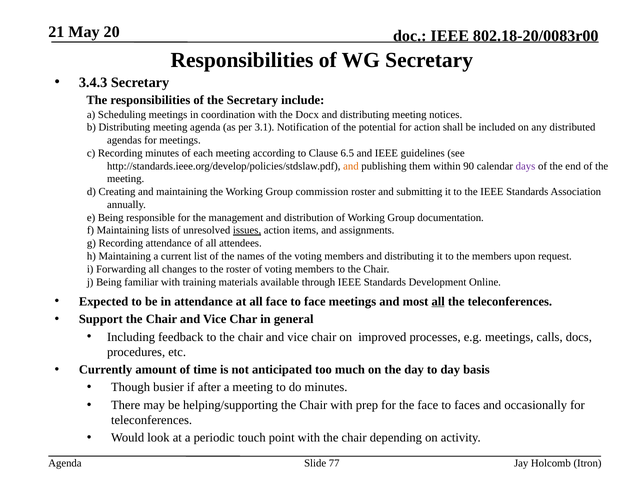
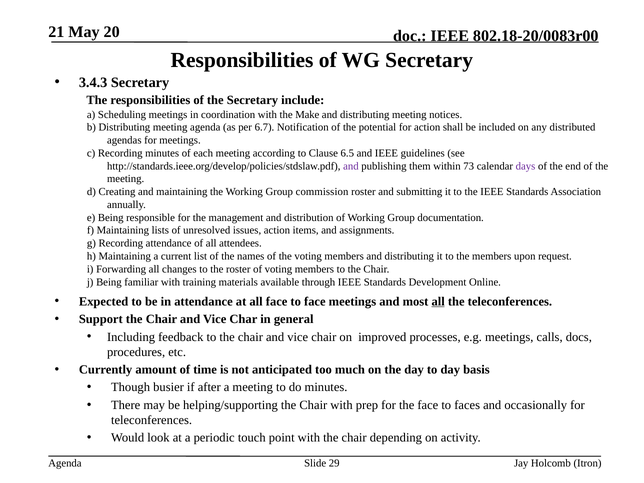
Docx: Docx -> Make
3.1: 3.1 -> 6.7
and at (351, 166) colour: orange -> purple
90: 90 -> 73
issues underline: present -> none
77: 77 -> 29
